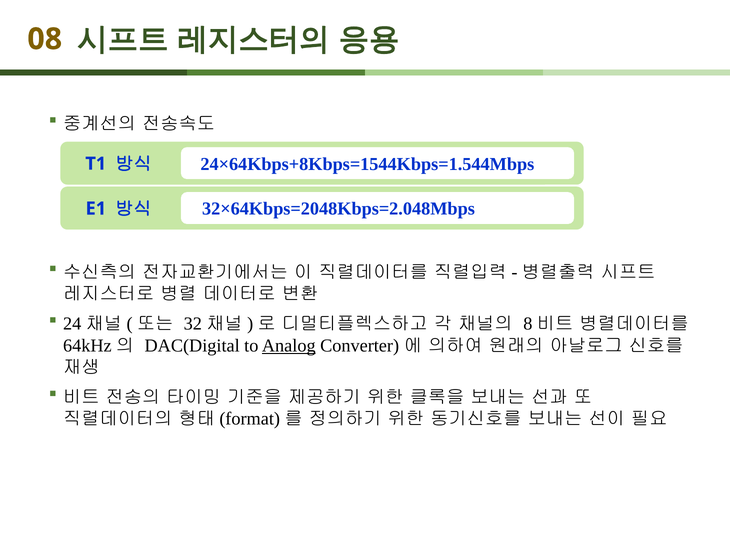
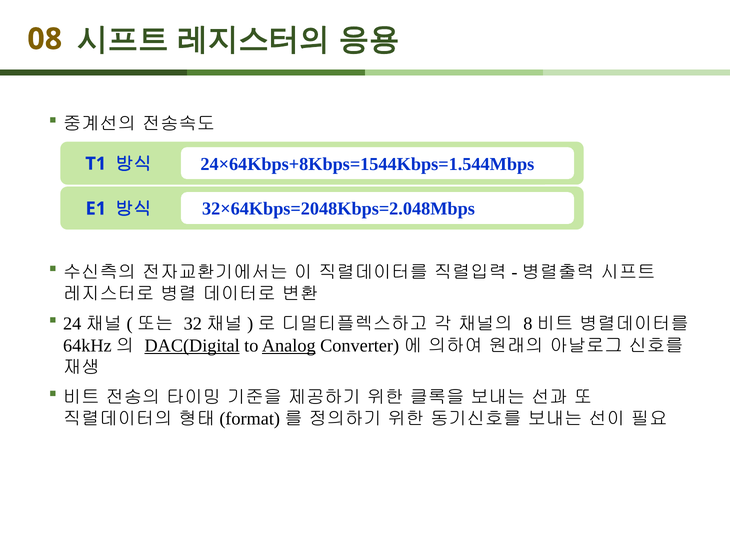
DAC(Digital underline: none -> present
